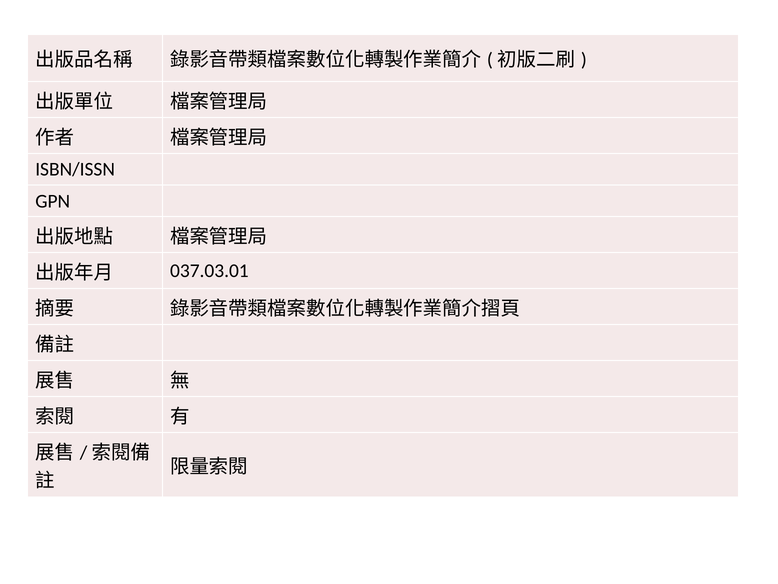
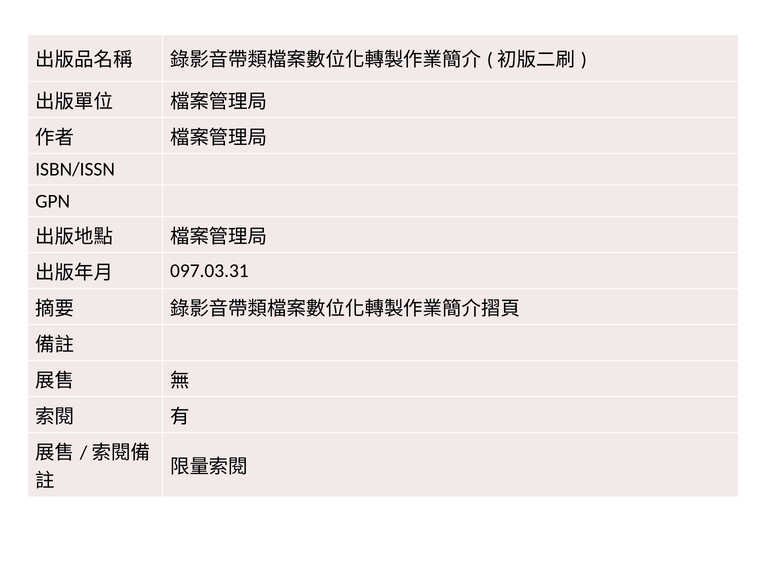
037.03.01: 037.03.01 -> 097.03.31
